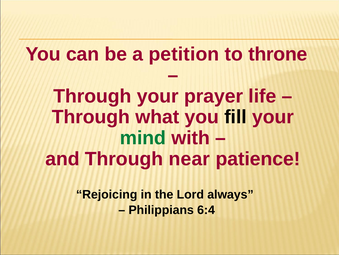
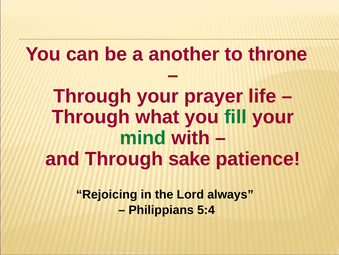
petition: petition -> another
fill colour: black -> green
near: near -> sake
6:4: 6:4 -> 5:4
